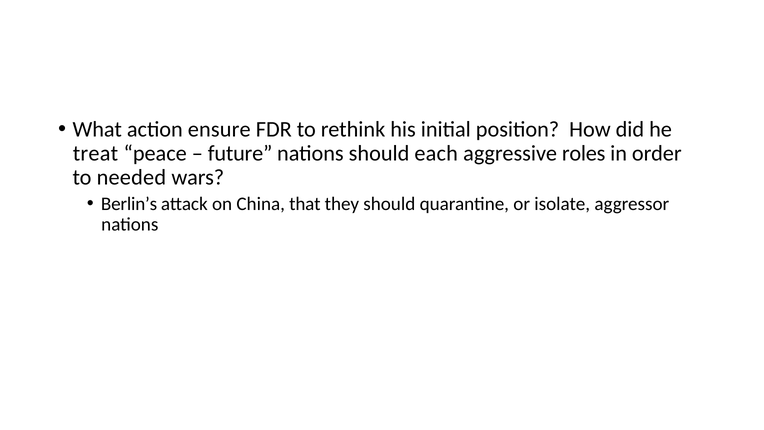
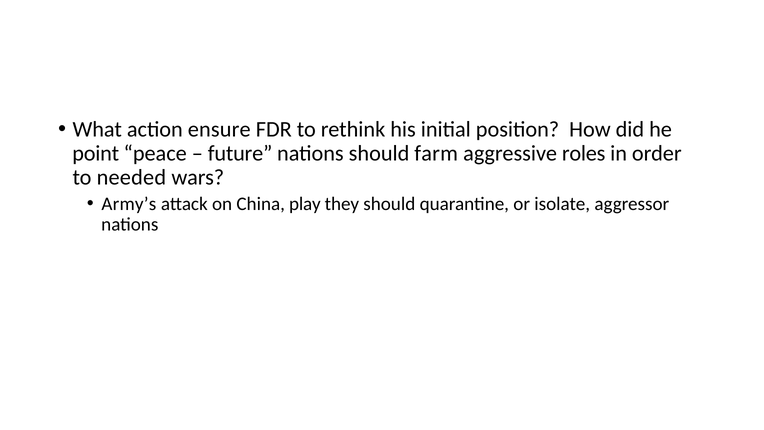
treat: treat -> point
each: each -> farm
Berlin’s: Berlin’s -> Army’s
that: that -> play
